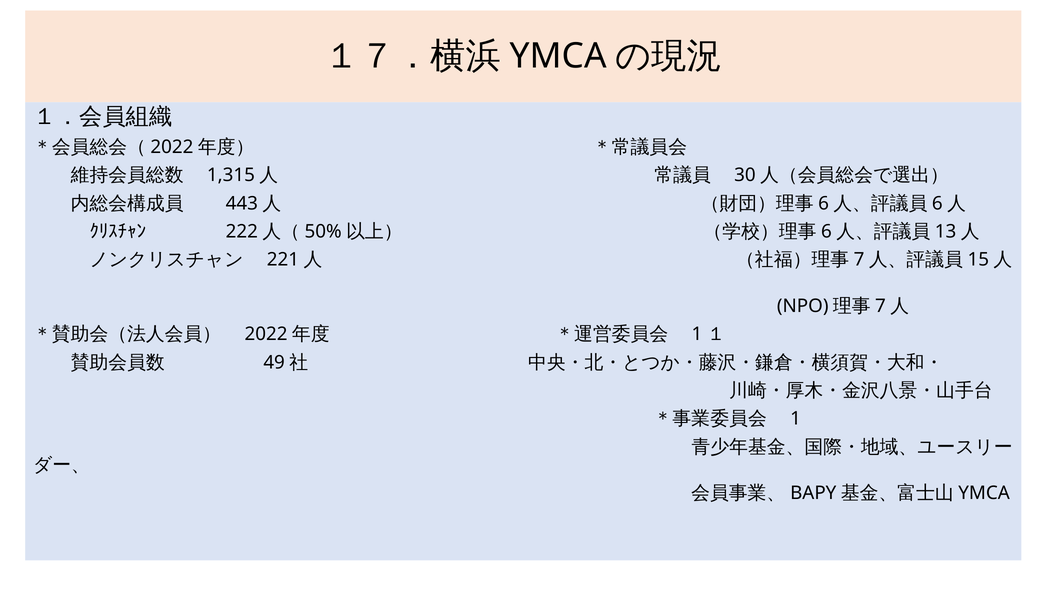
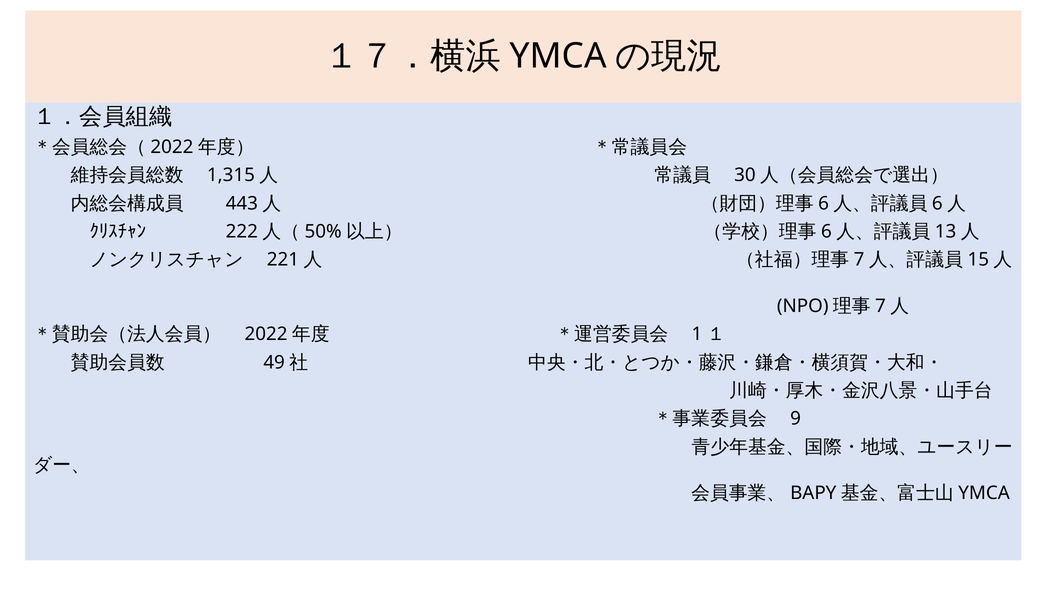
1: 1 -> 9
